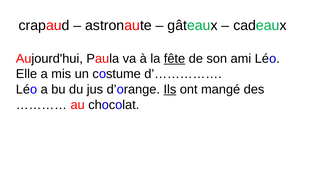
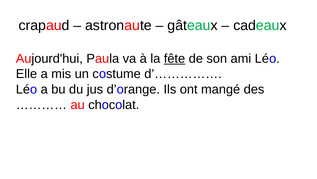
Ils underline: present -> none
